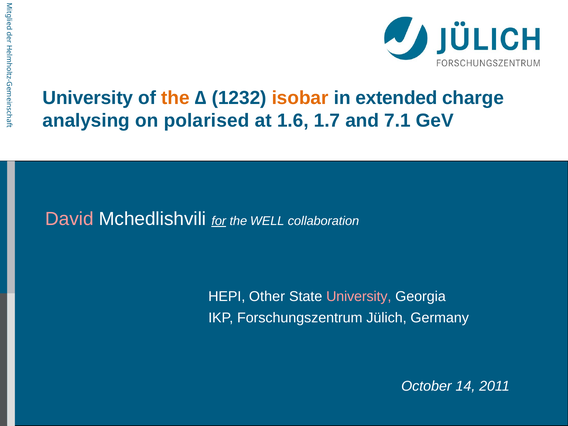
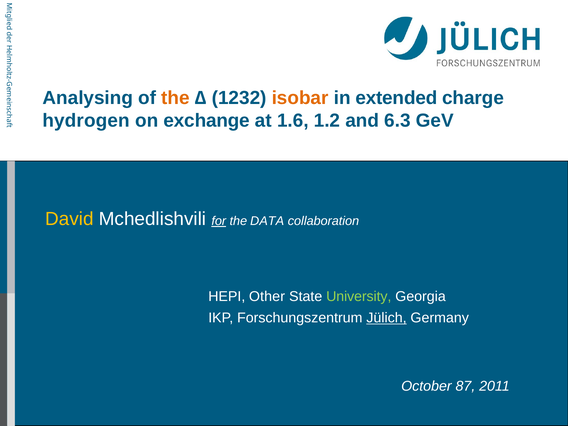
University at (88, 98): University -> Analysing
analysing: analysing -> hydrogen
polarised: polarised -> exchange
1.7: 1.7 -> 1.2
7.1: 7.1 -> 6.3
David colour: pink -> yellow
WELL: WELL -> DATA
University at (359, 297) colour: pink -> light green
Jülich underline: none -> present
14: 14 -> 87
